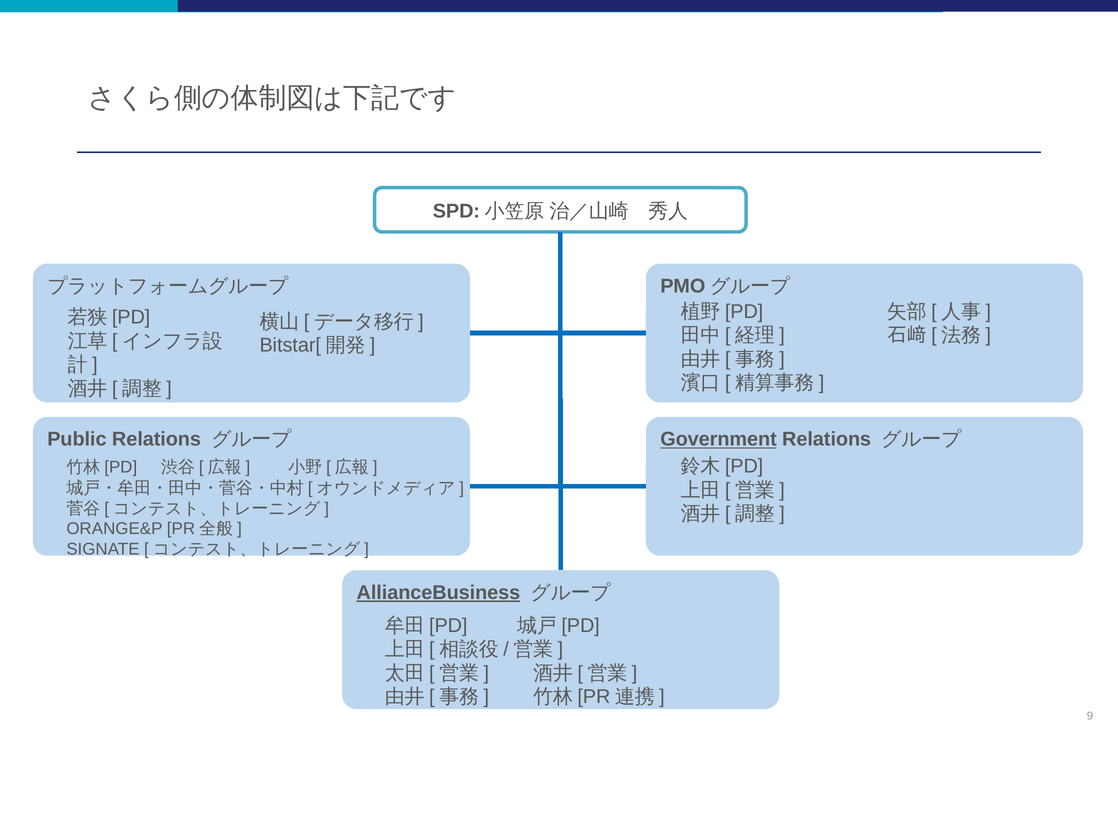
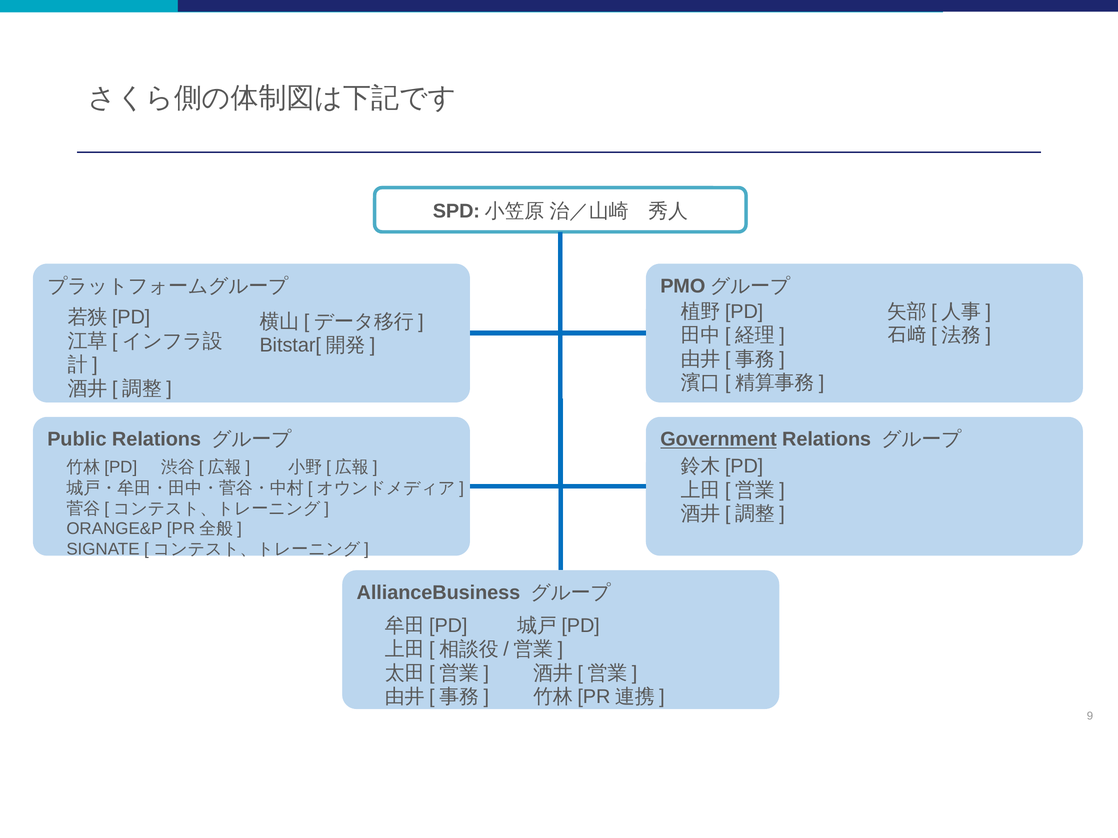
AllianceBusiness underline: present -> none
